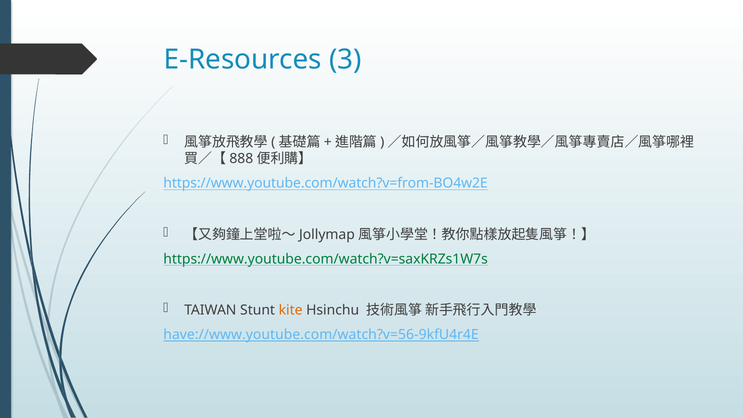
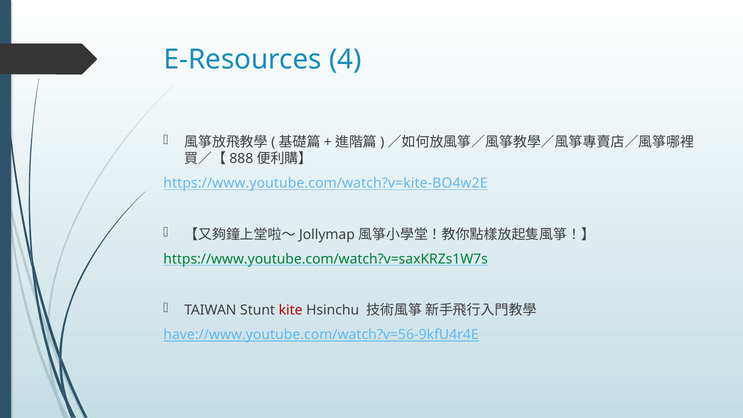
3: 3 -> 4
https://www.youtube.com/watch?v=from-BO4w2E: https://www.youtube.com/watch?v=from-BO4w2E -> https://www.youtube.com/watch?v=kite-BO4w2E
kite colour: orange -> red
